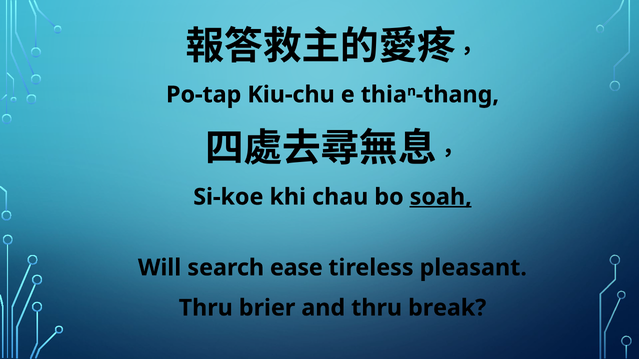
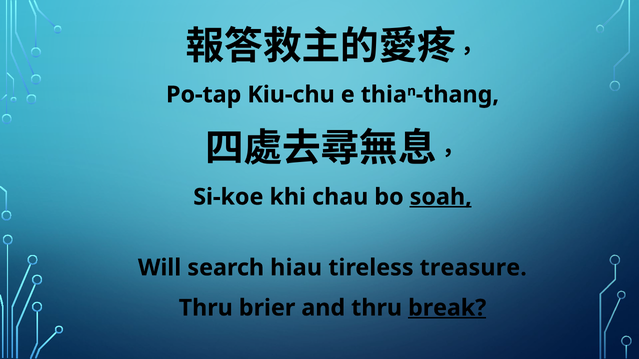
ease: ease -> hiau
pleasant: pleasant -> treasure
break underline: none -> present
